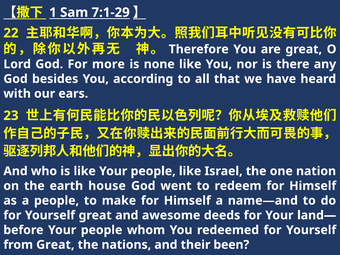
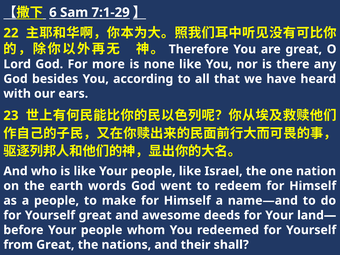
1: 1 -> 6
house: house -> words
been: been -> shall
